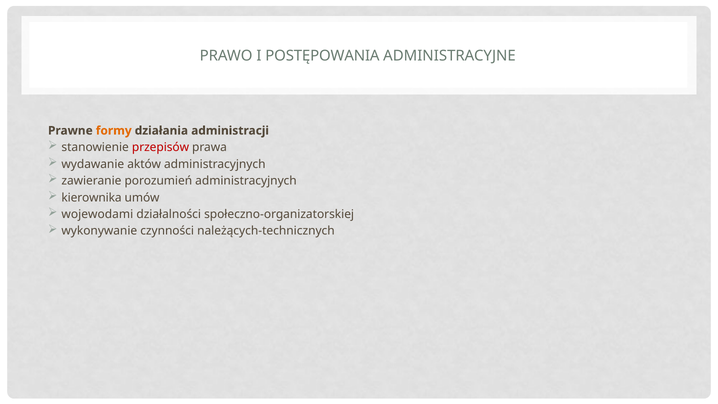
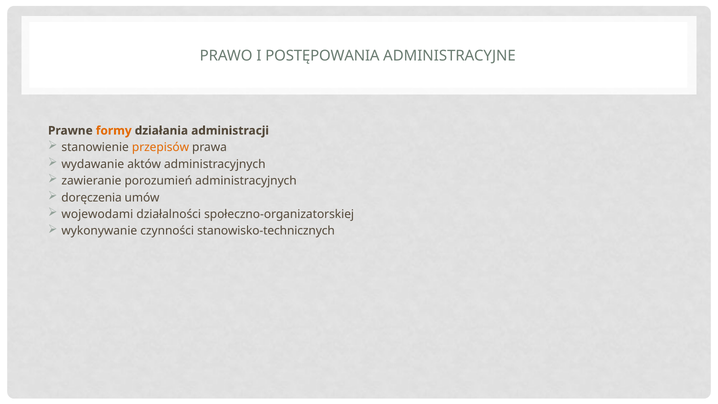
przepisów colour: red -> orange
kierownika: kierownika -> doręczenia
należących-technicznych: należących-technicznych -> stanowisko-technicznych
